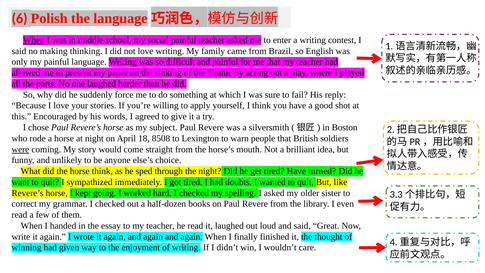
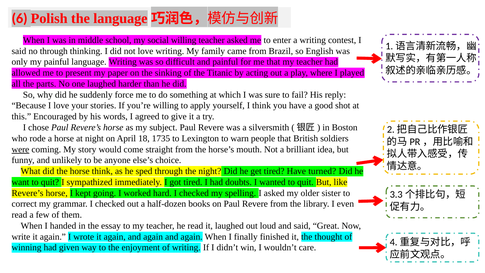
When at (34, 40) underline: present -> none
social painful: painful -> willing
no making: making -> through
8508: 8508 -> 1735
